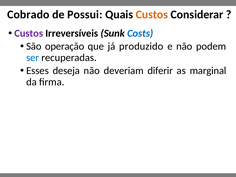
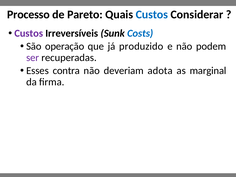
Cobrado: Cobrado -> Processo
Possui: Possui -> Pareto
Custos at (152, 15) colour: orange -> blue
ser colour: blue -> purple
deseja: deseja -> contra
diferir: diferir -> adota
